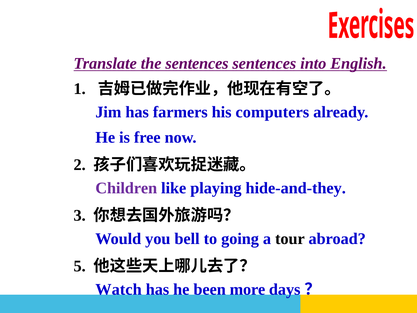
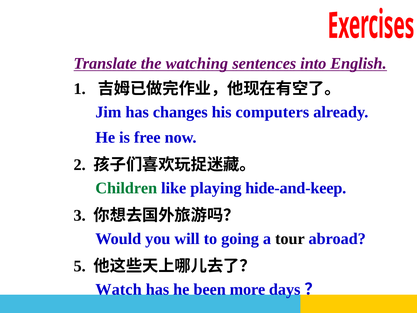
the sentences: sentences -> watching
farmers: farmers -> changes
Children colour: purple -> green
hide-and-they: hide-and-they -> hide-and-keep
bell: bell -> will
